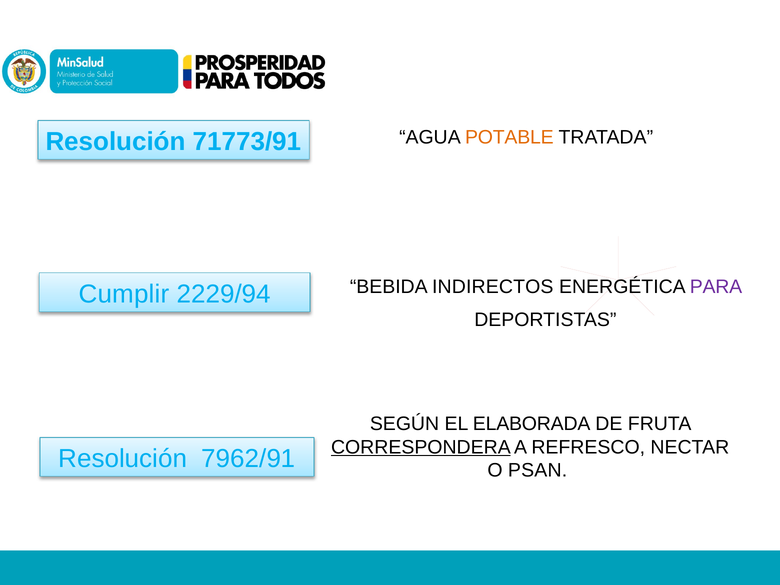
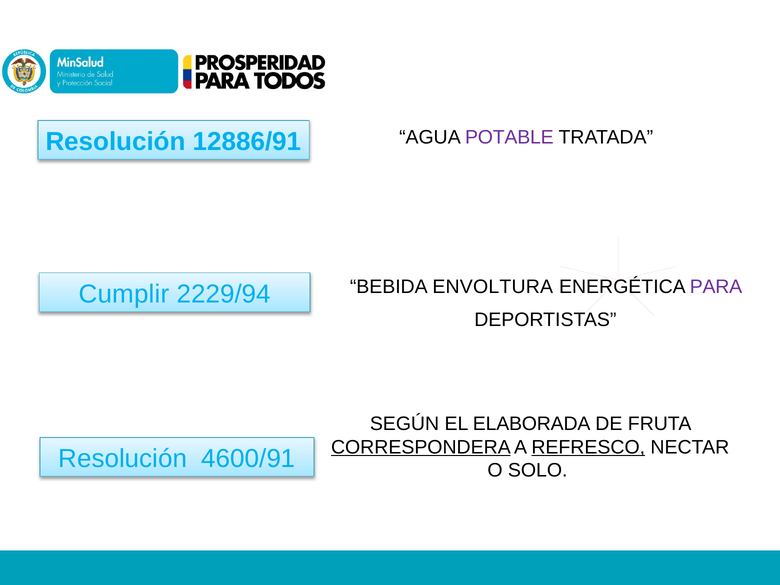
71773/91: 71773/91 -> 12886/91
POTABLE colour: orange -> purple
INDIRECTOS: INDIRECTOS -> ENVOLTURA
REFRESCO underline: none -> present
7962/91: 7962/91 -> 4600/91
PSAN: PSAN -> SOLO
